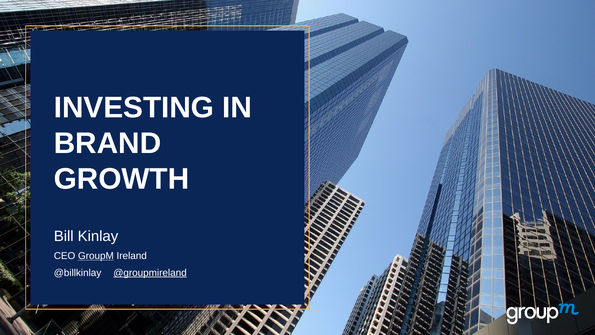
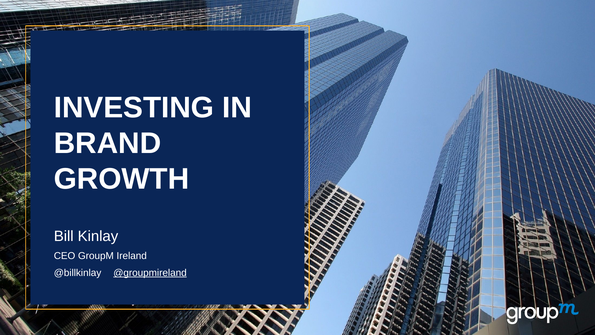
GroupM underline: present -> none
